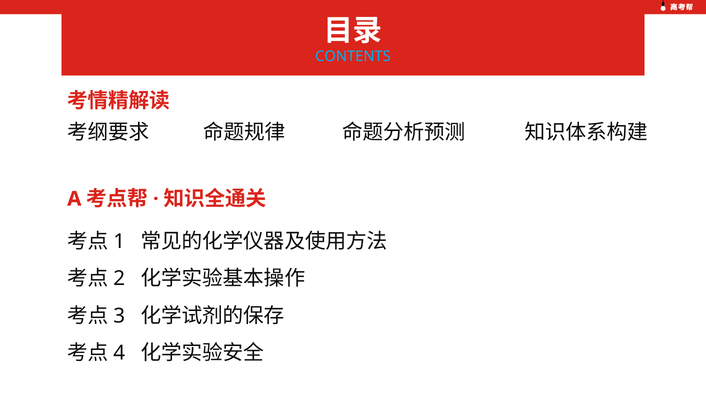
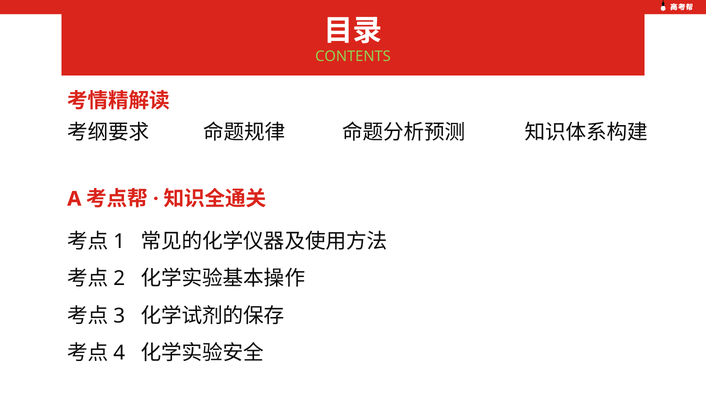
CONTENTS colour: light blue -> light green
